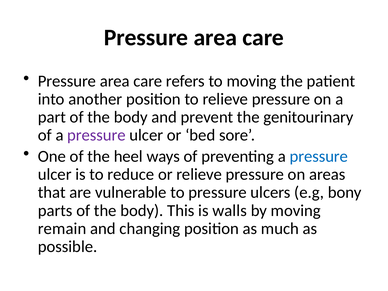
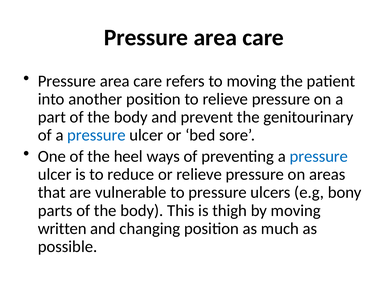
pressure at (96, 135) colour: purple -> blue
walls: walls -> thigh
remain: remain -> written
